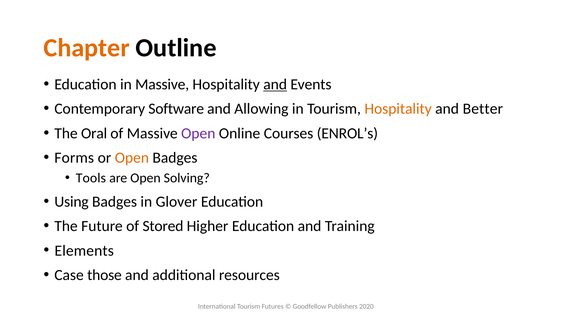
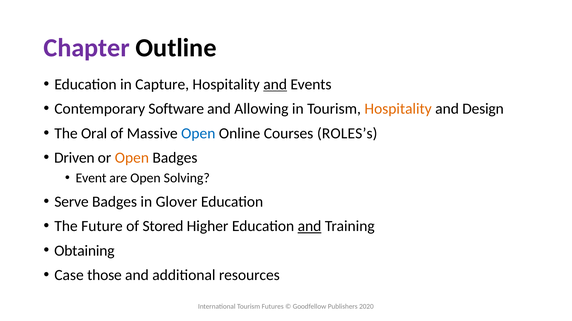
Chapter colour: orange -> purple
in Massive: Massive -> Capture
Better: Better -> Design
Open at (198, 134) colour: purple -> blue
ENROL’s: ENROL’s -> ROLES’s
Forms: Forms -> Driven
Tools: Tools -> Event
Using: Using -> Serve
and at (310, 227) underline: none -> present
Elements: Elements -> Obtaining
